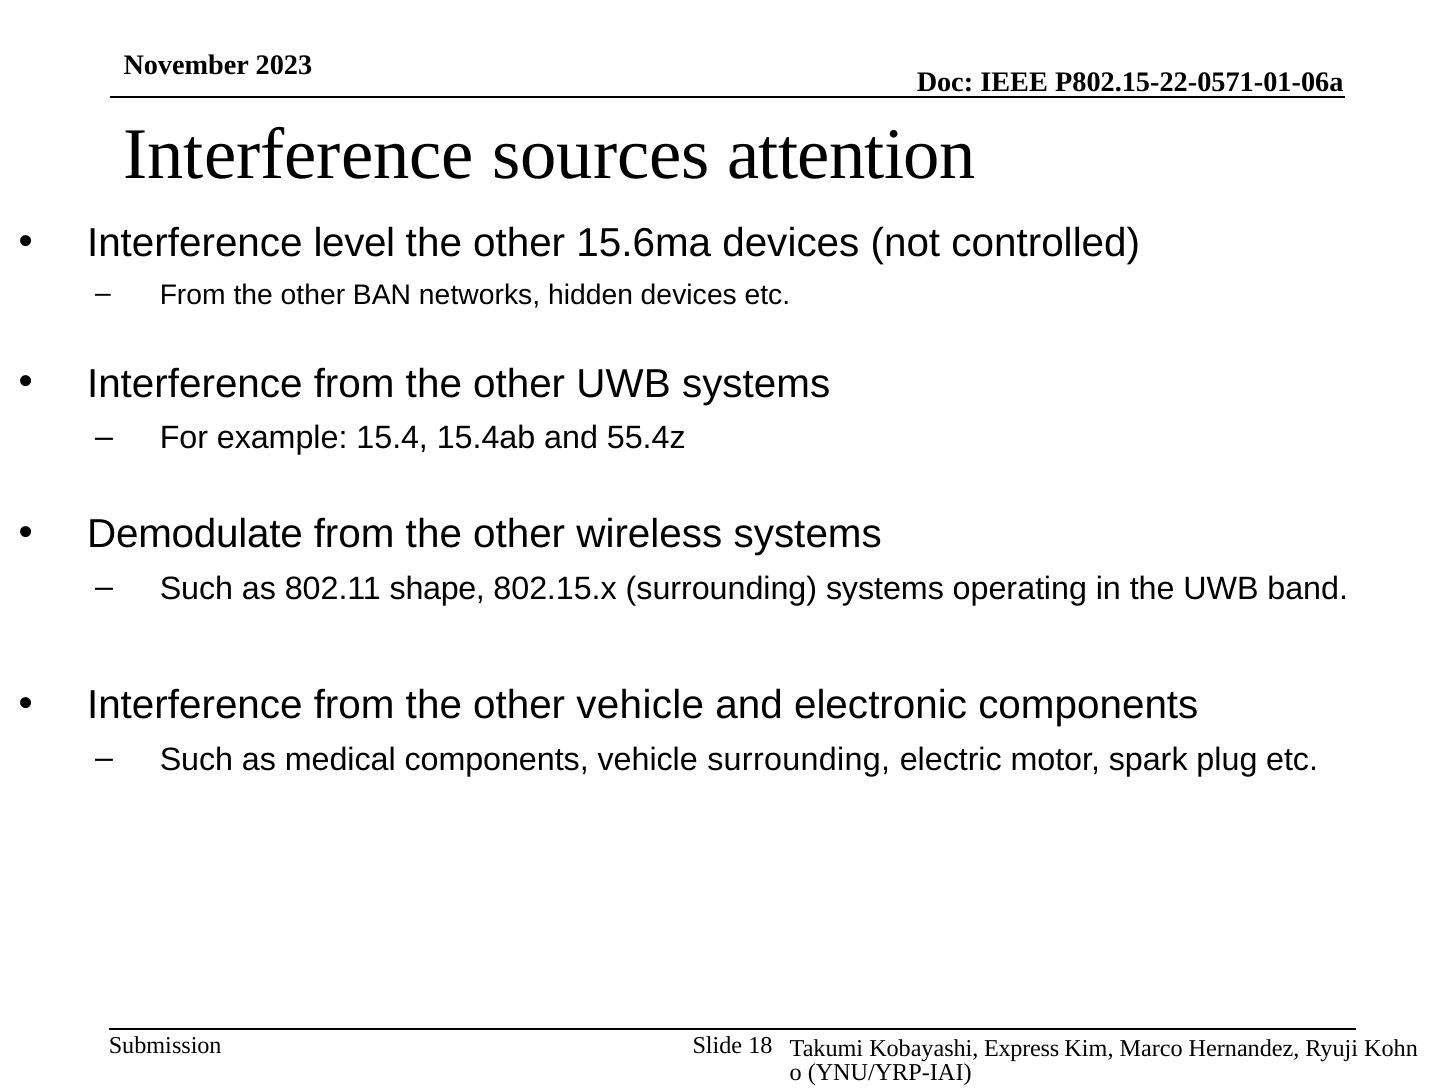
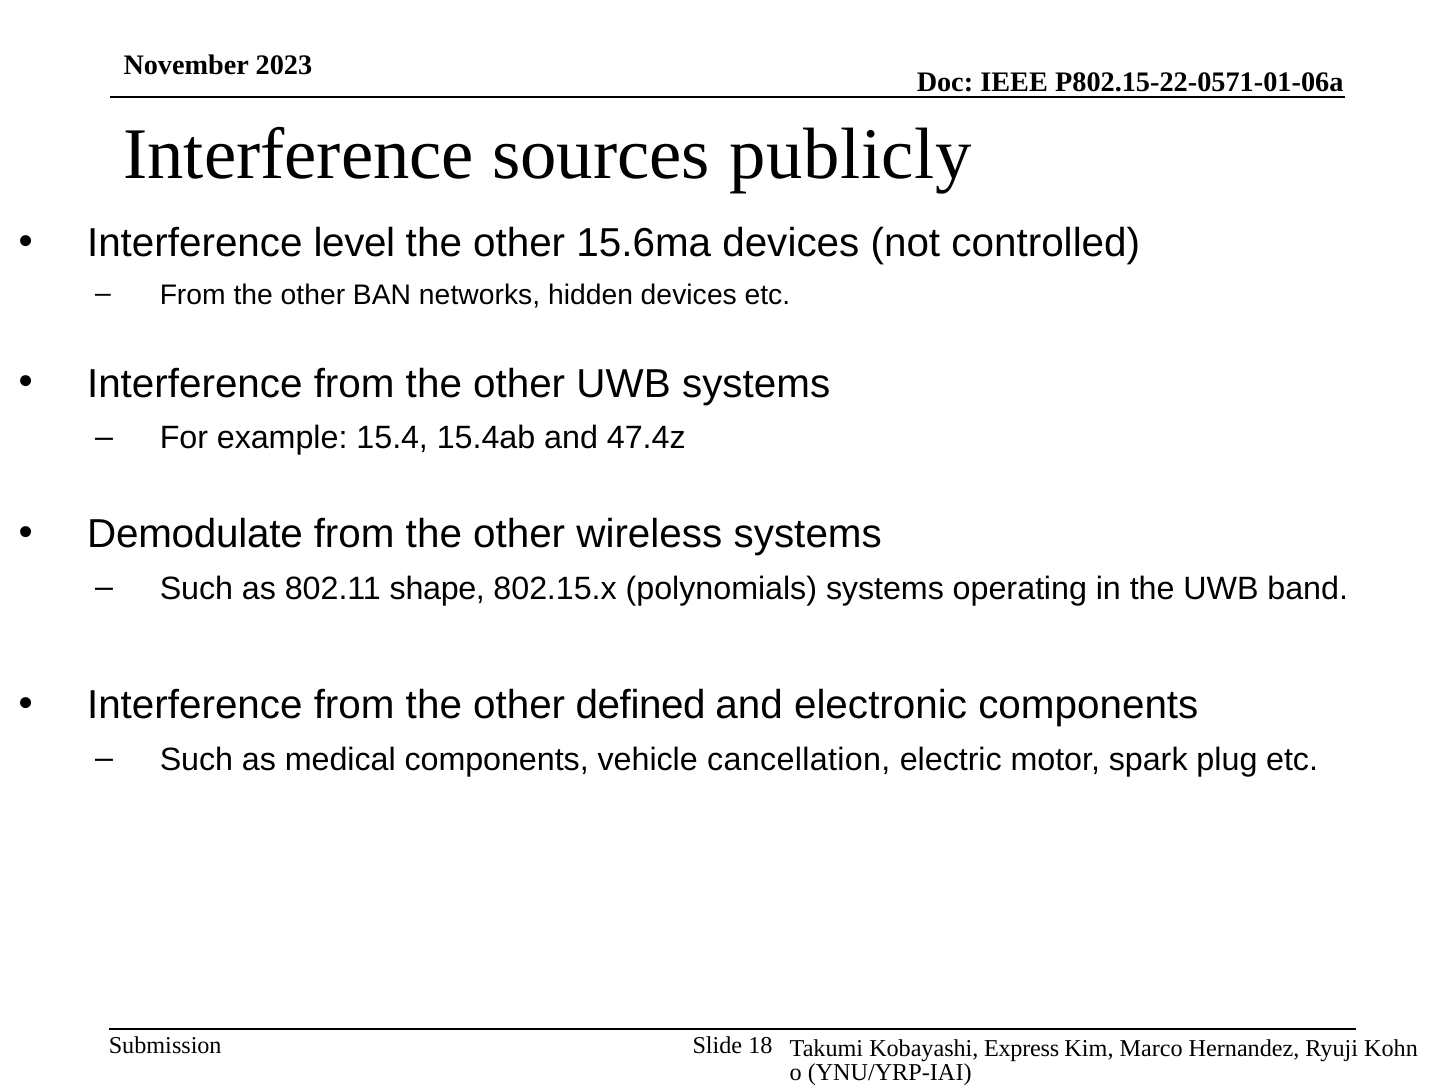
attention: attention -> publicly
55.4z: 55.4z -> 47.4z
802.15.x surrounding: surrounding -> polynomials
other vehicle: vehicle -> defined
vehicle surrounding: surrounding -> cancellation
